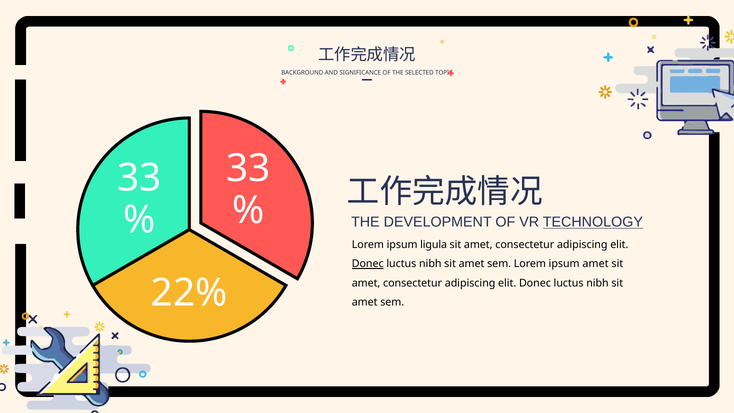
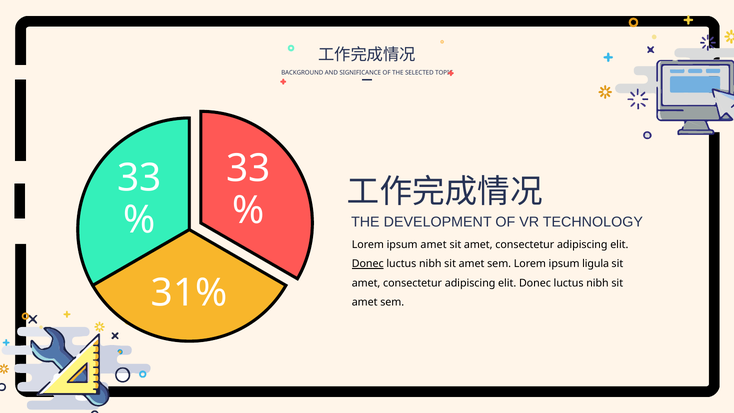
TECHNOLOGY underline: present -> none
ipsum ligula: ligula -> amet
ipsum amet: amet -> ligula
22%: 22% -> 31%
